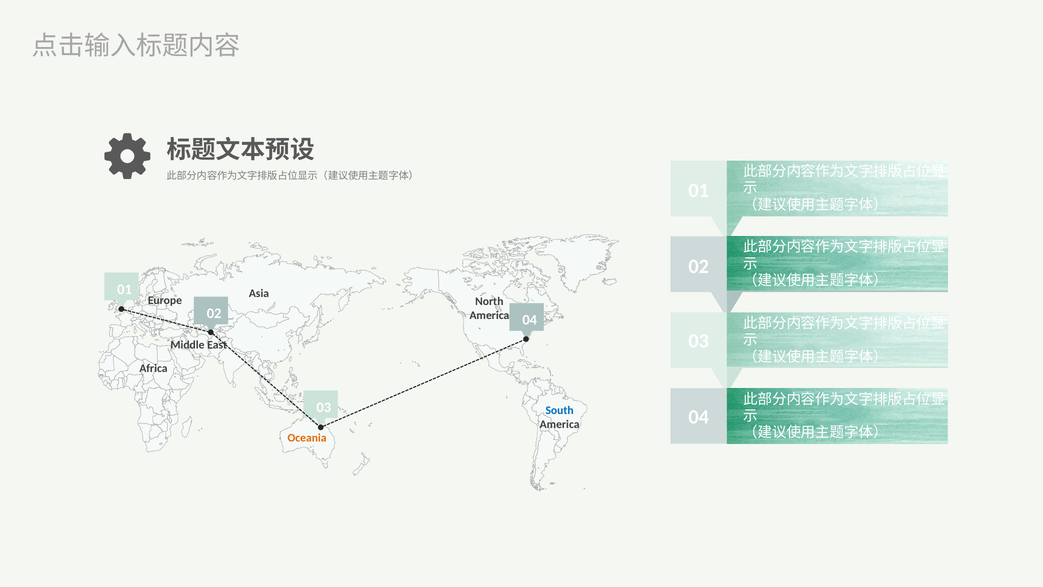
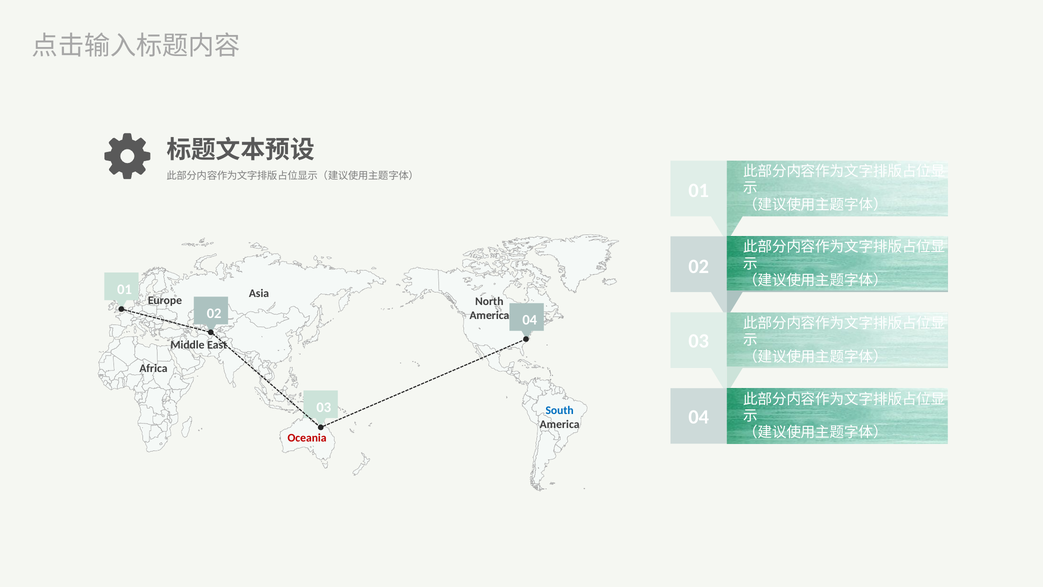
Oceania colour: orange -> red
